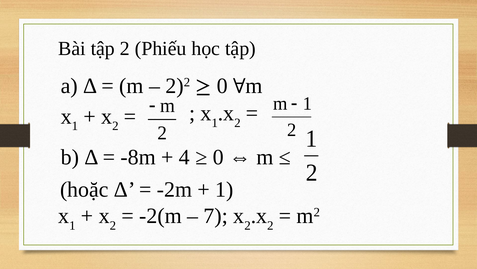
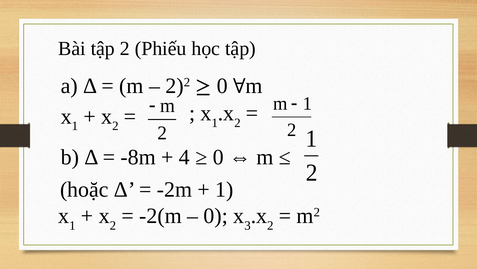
7 at (216, 215): 7 -> 0
2 at (248, 225): 2 -> 3
